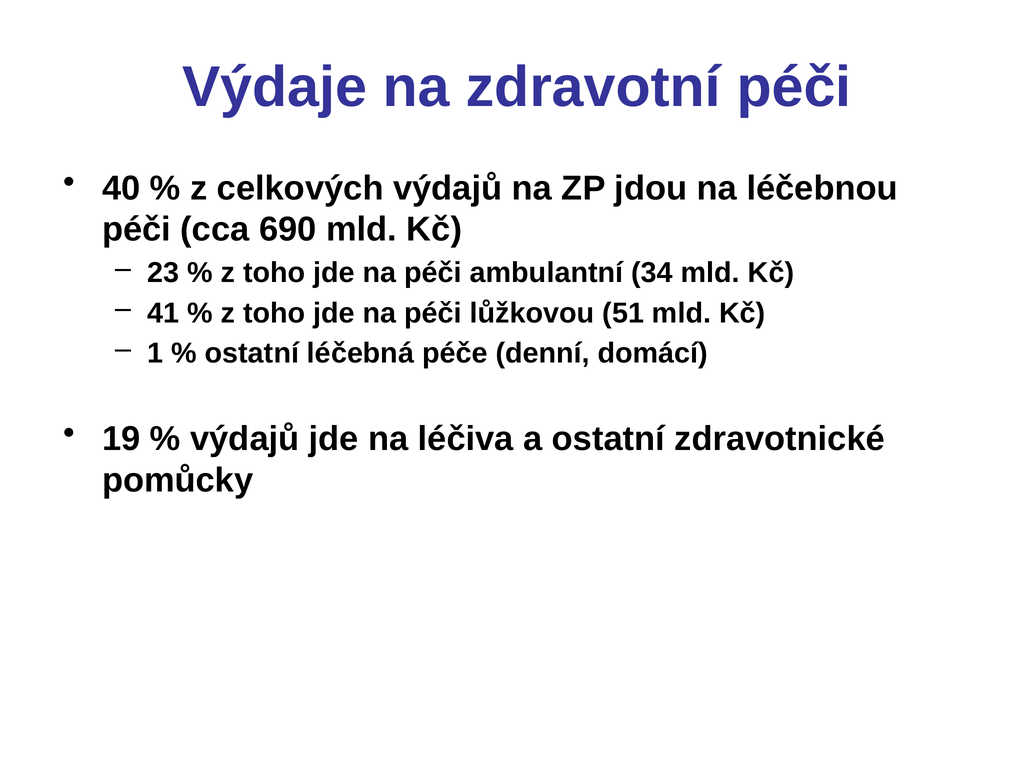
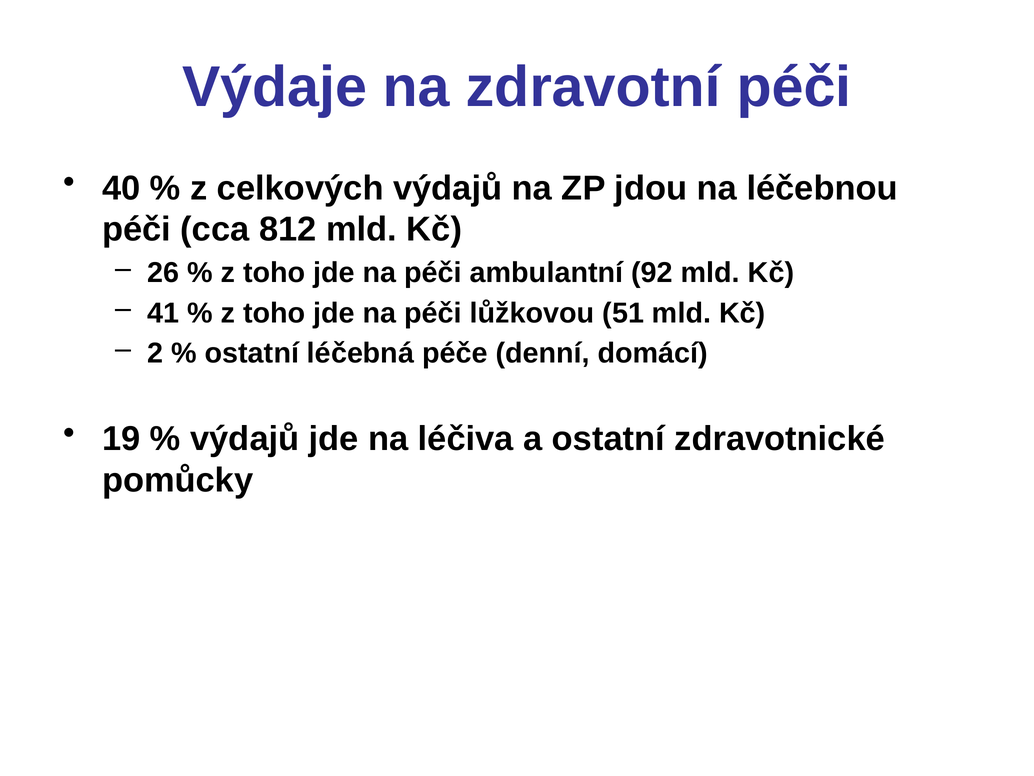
690: 690 -> 812
23: 23 -> 26
34: 34 -> 92
1: 1 -> 2
